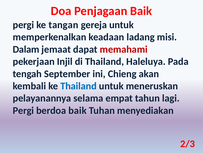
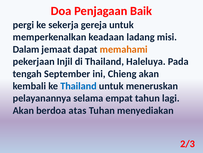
tangan: tangan -> sekerja
memahami colour: red -> orange
Pergi at (23, 110): Pergi -> Akan
berdoa baik: baik -> atas
